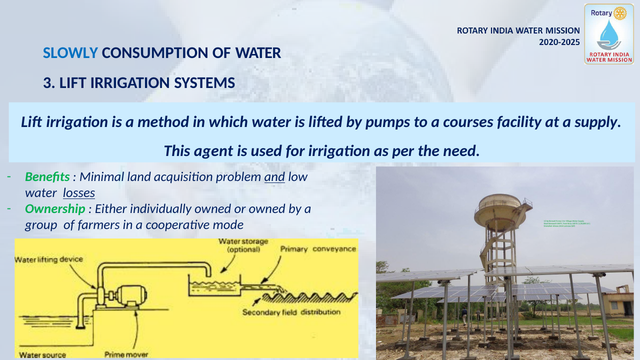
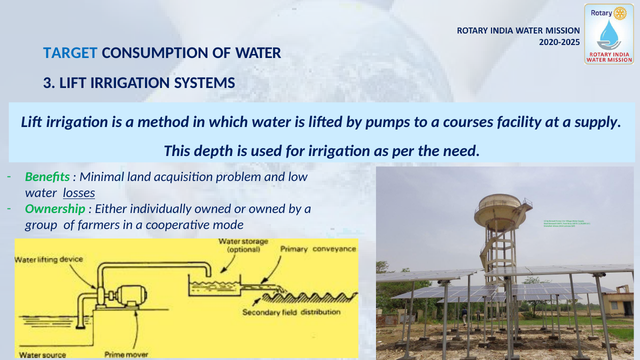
SLOWLY: SLOWLY -> TARGET
agent: agent -> depth
and underline: present -> none
